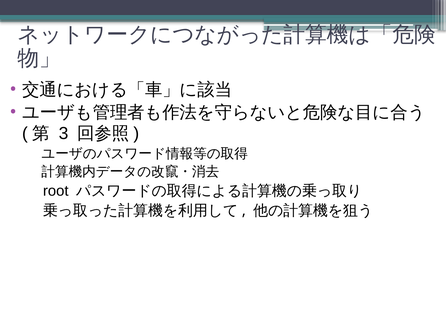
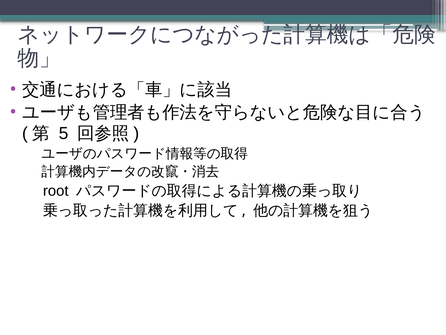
3: 3 -> 5
